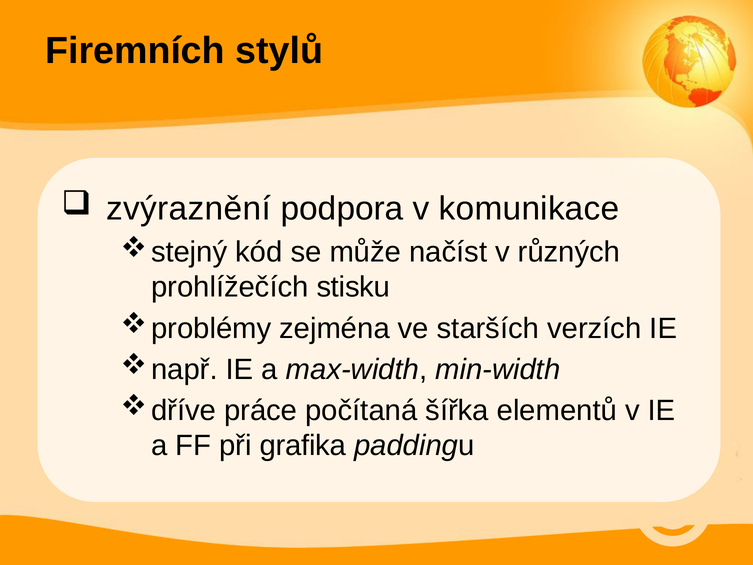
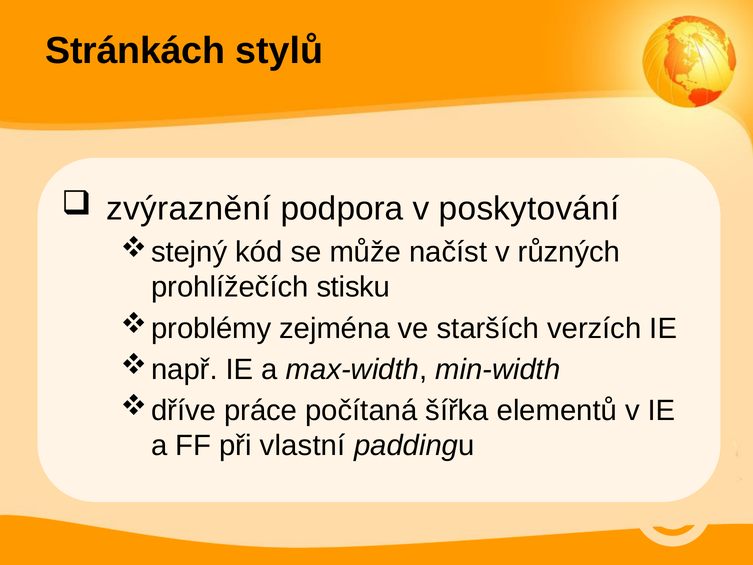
Firemních: Firemních -> Stránkách
komunikace: komunikace -> poskytování
grafika: grafika -> vlastní
